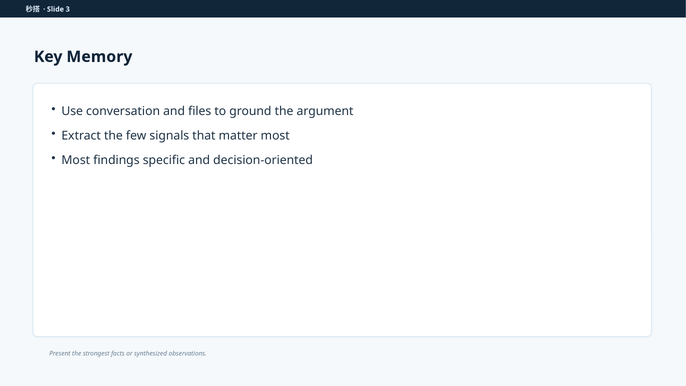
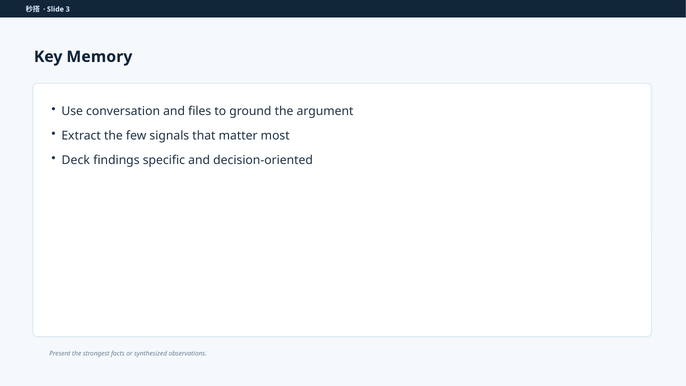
Most at (76, 160): Most -> Deck
